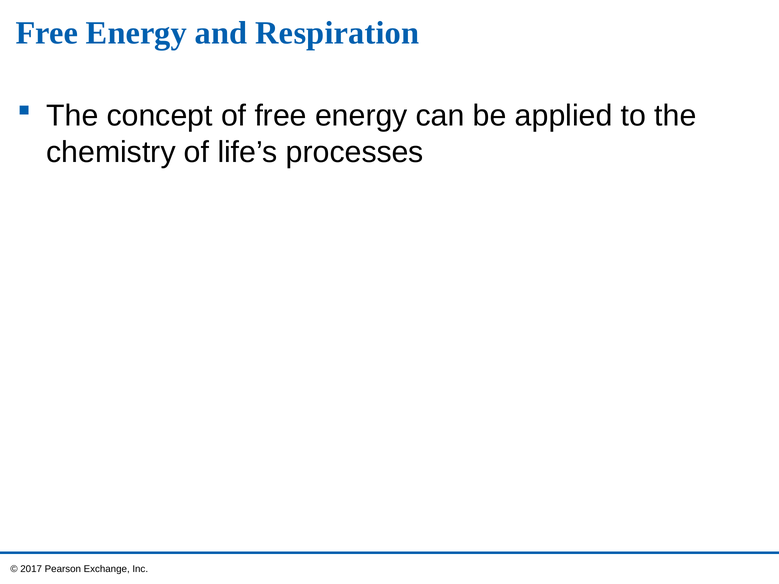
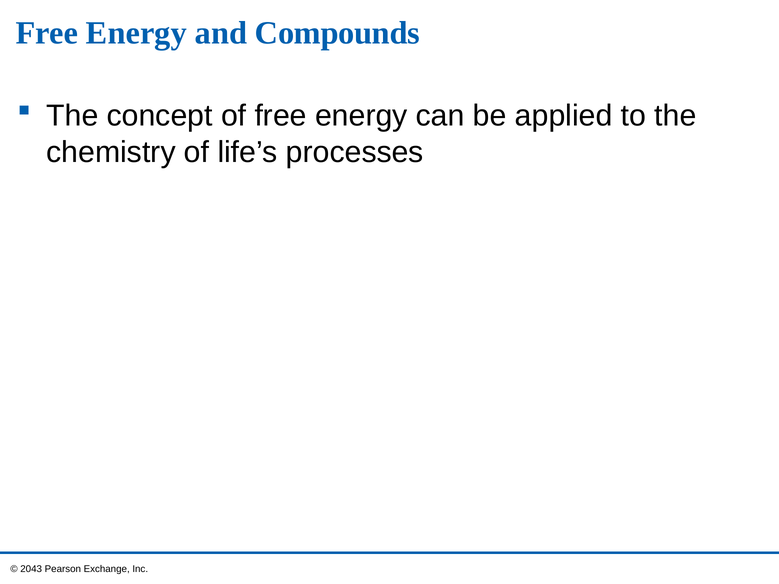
Respiration: Respiration -> Compounds
2017: 2017 -> 2043
